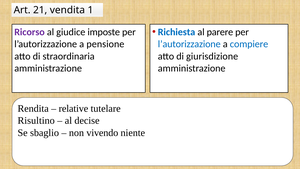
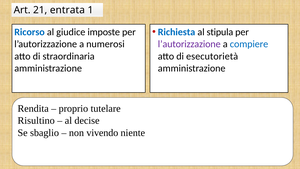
vendita: vendita -> entrata
parere: parere -> stipula
Ricorso colour: purple -> blue
pensione: pensione -> numerosi
l’autorizzazione at (189, 44) colour: blue -> purple
giurisdizione: giurisdizione -> esecutorietà
relative: relative -> proprio
